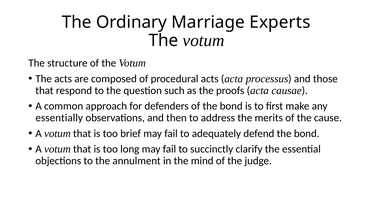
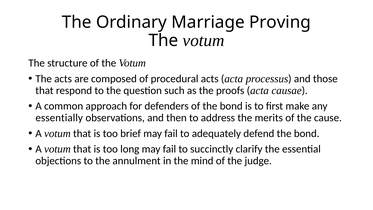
Experts: Experts -> Proving
